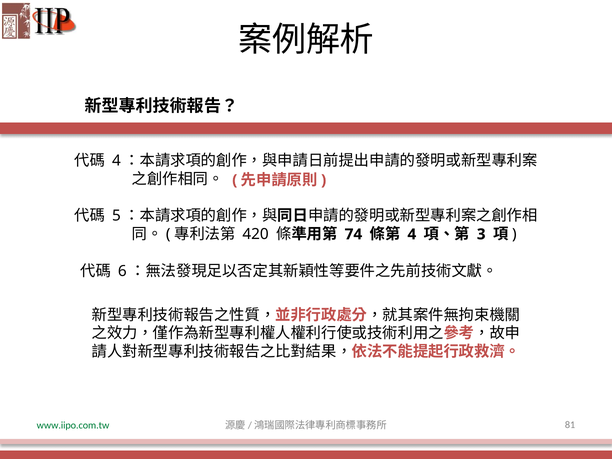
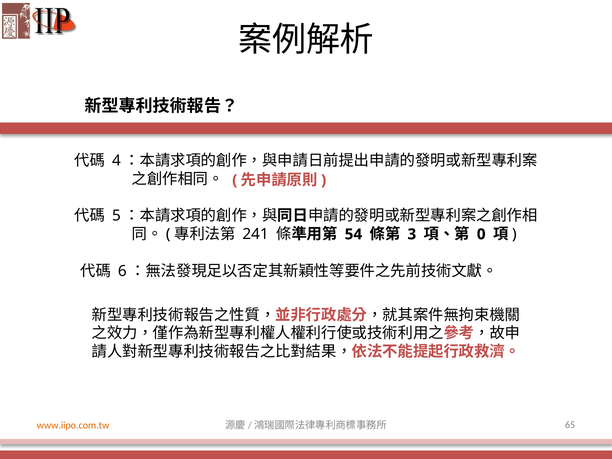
420: 420 -> 241
74: 74 -> 54
4: 4 -> 3
3: 3 -> 0
www.iipo.com.tw colour: green -> orange
81: 81 -> 65
